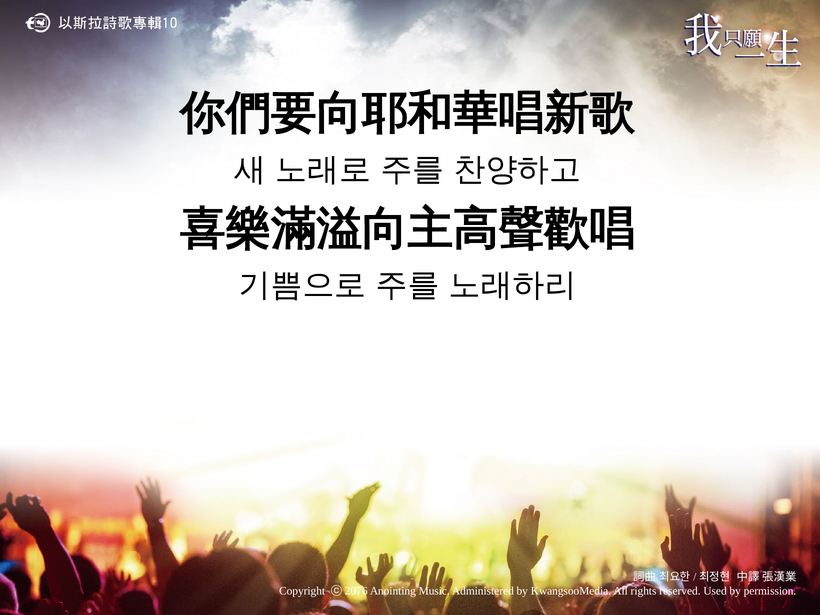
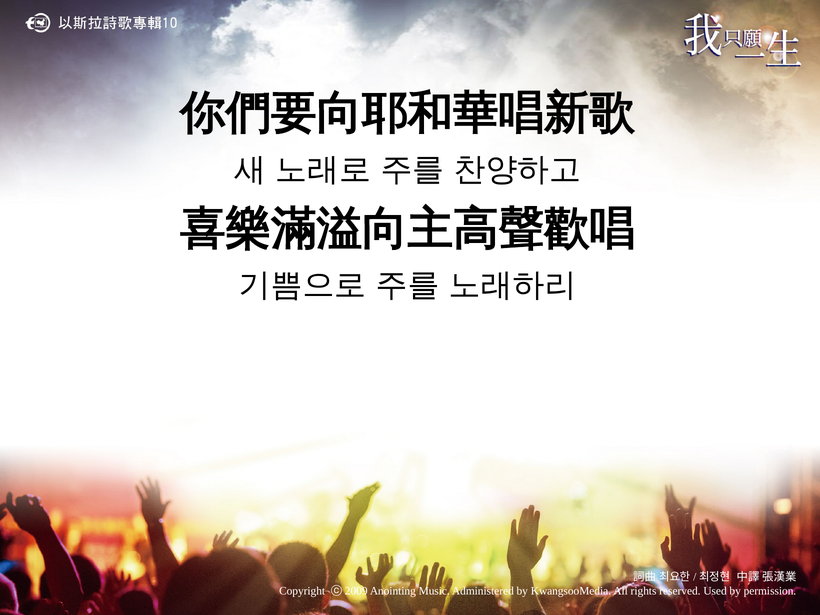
2076: 2076 -> 2009
